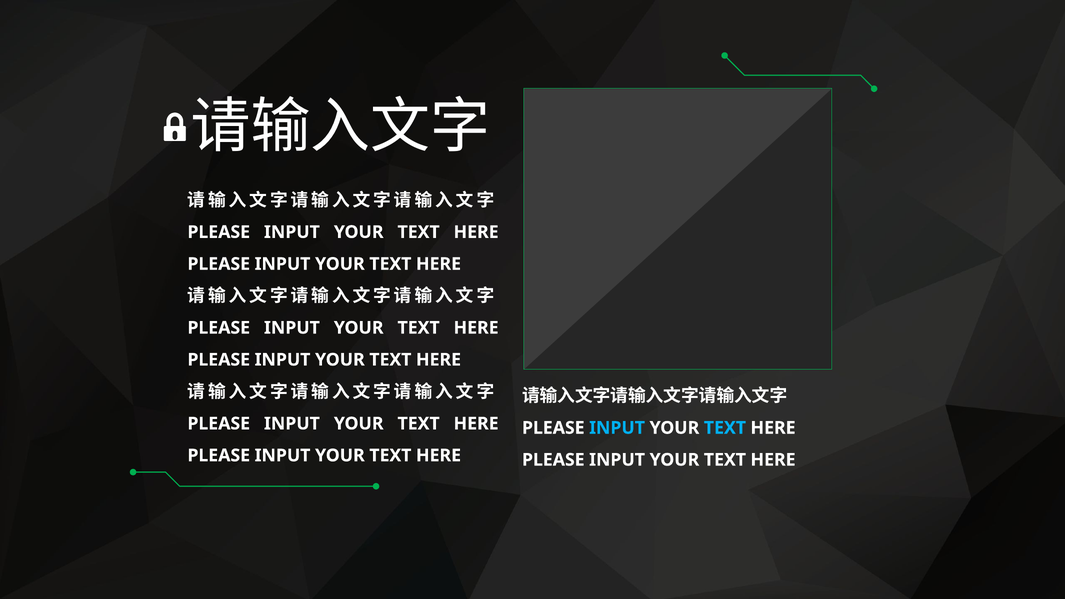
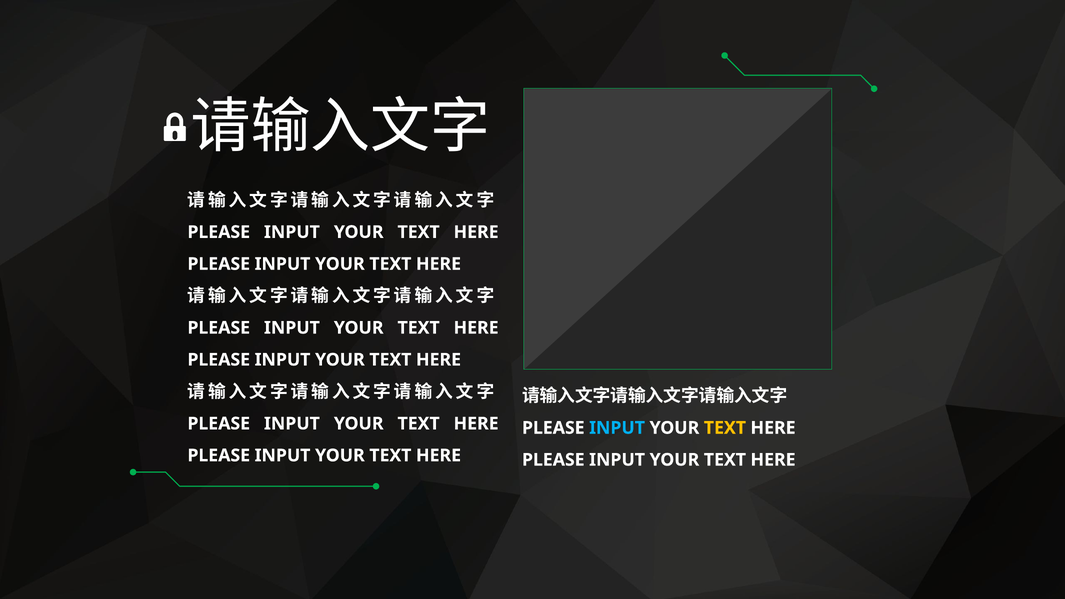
TEXT at (725, 428) colour: light blue -> yellow
